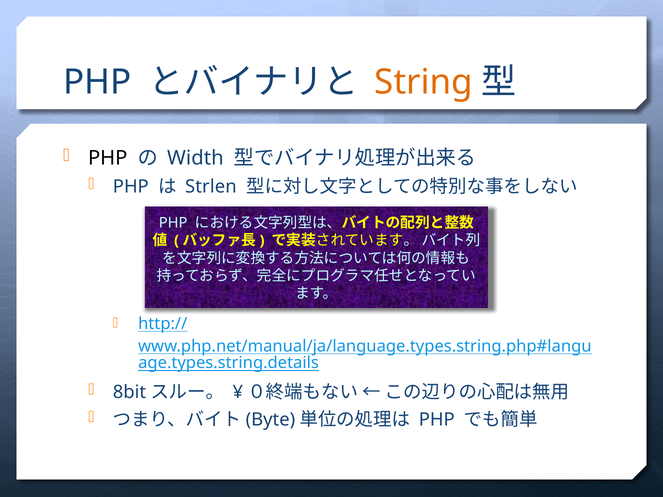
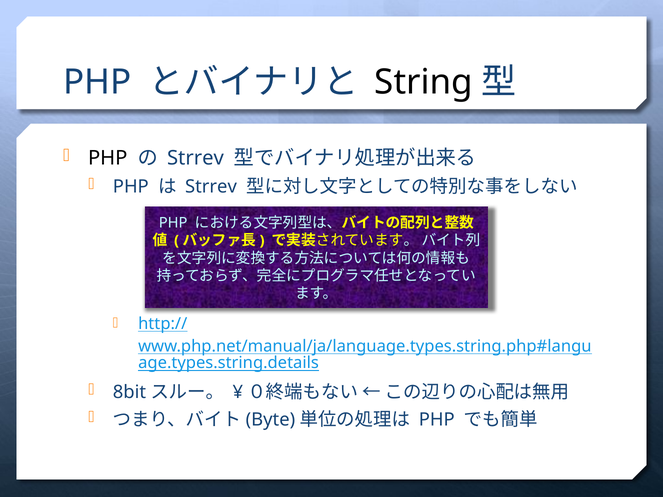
String colour: orange -> black
Width at (195, 158): Width -> Strrev
Strlen at (211, 187): Strlen -> Strrev
